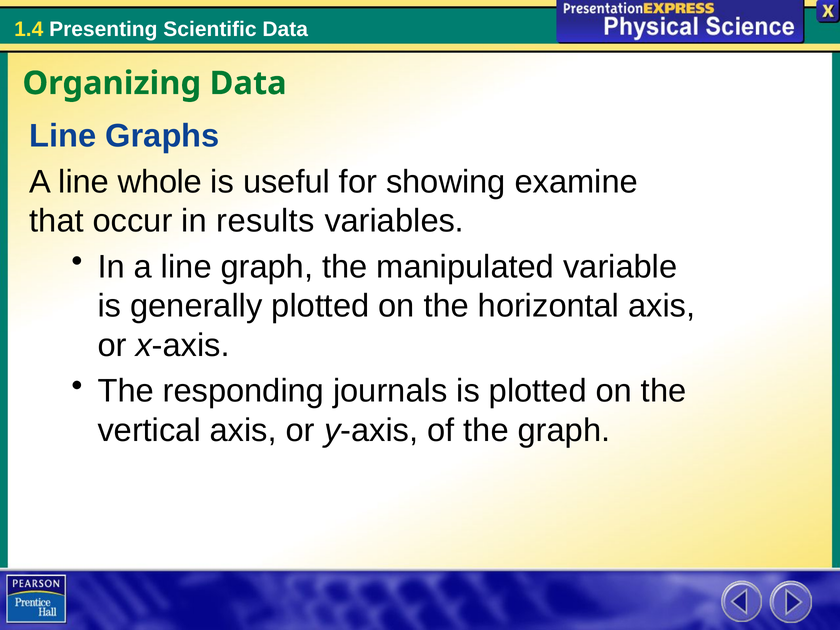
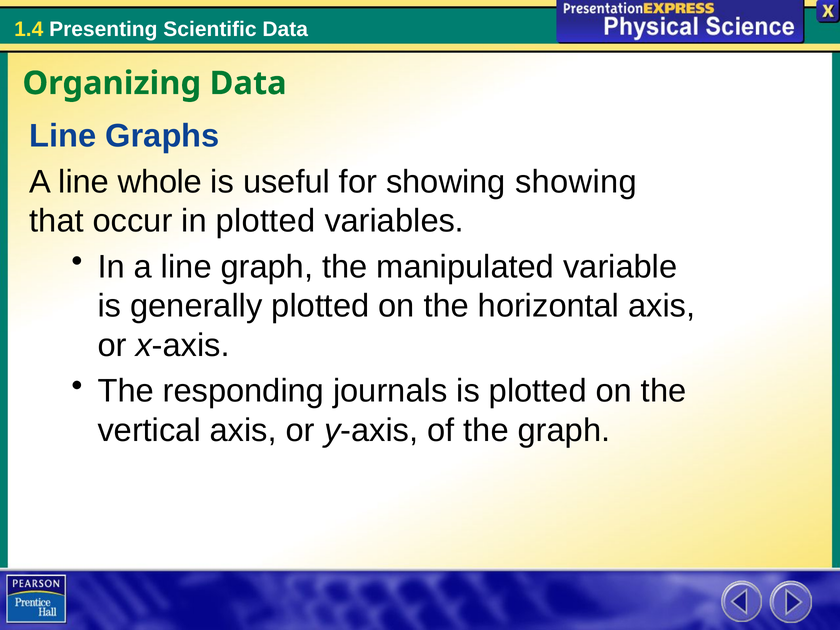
showing examine: examine -> showing
in results: results -> plotted
